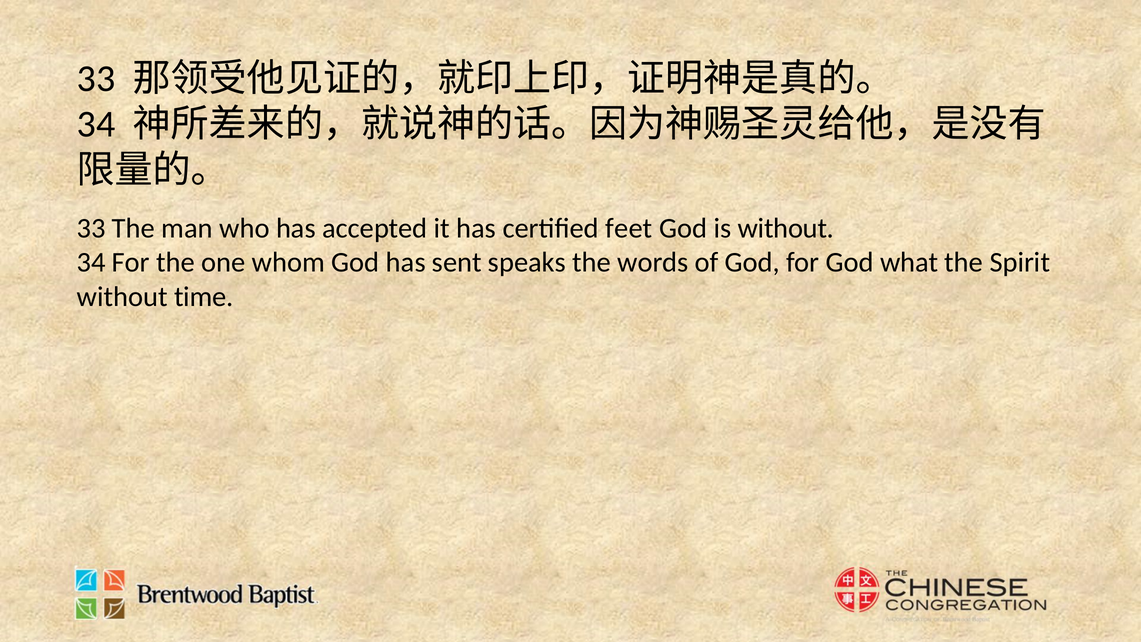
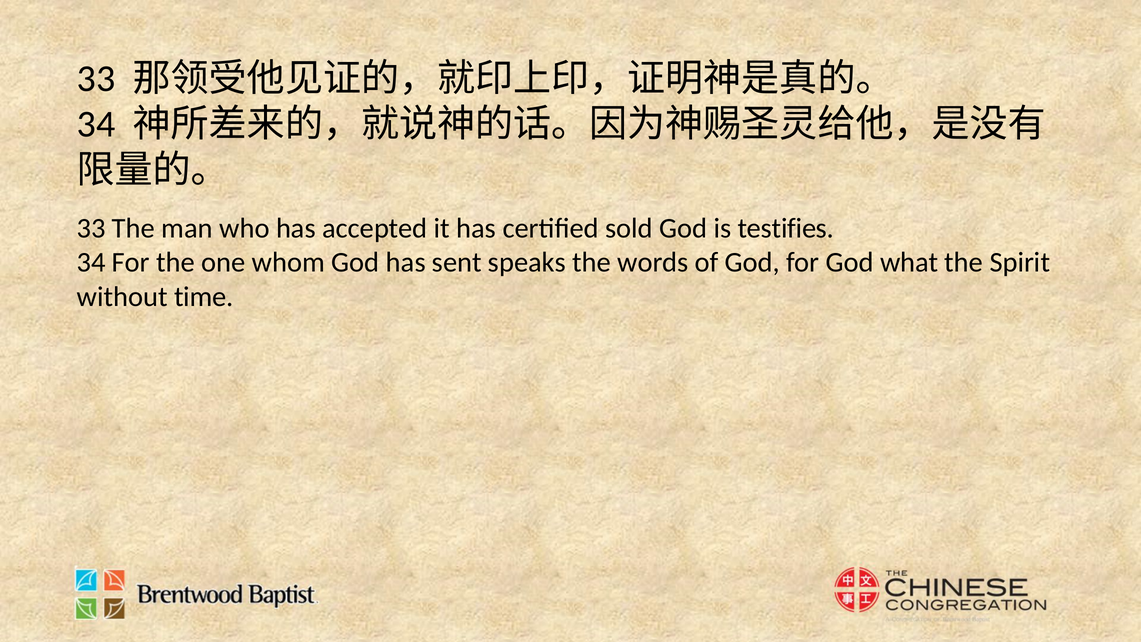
feet: feet -> sold
is without: without -> testifies
